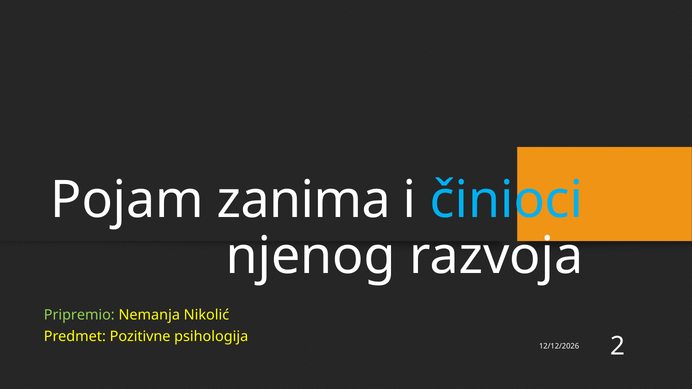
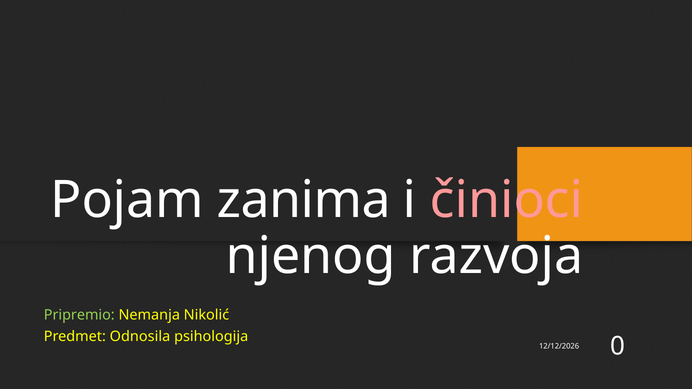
činioci colour: light blue -> pink
Pozitivne: Pozitivne -> Odnosila
2: 2 -> 0
